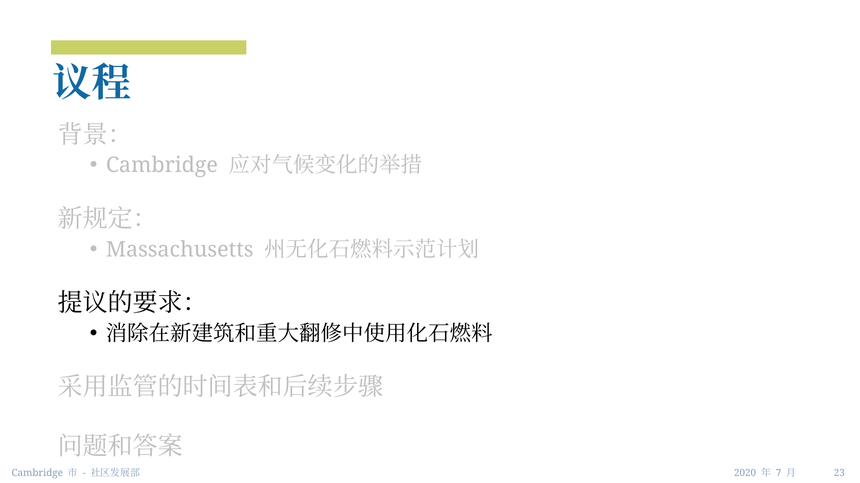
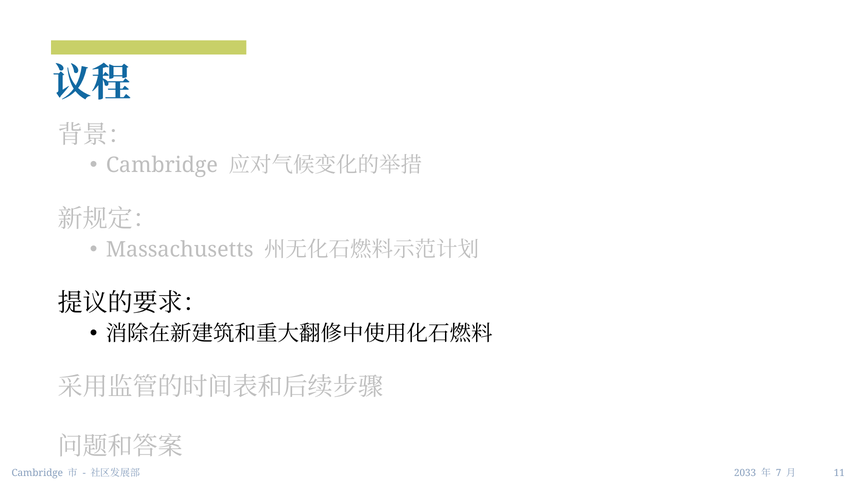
2020: 2020 -> 2033
23: 23 -> 11
